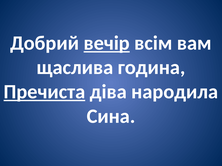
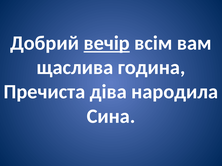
Пречиста underline: present -> none
